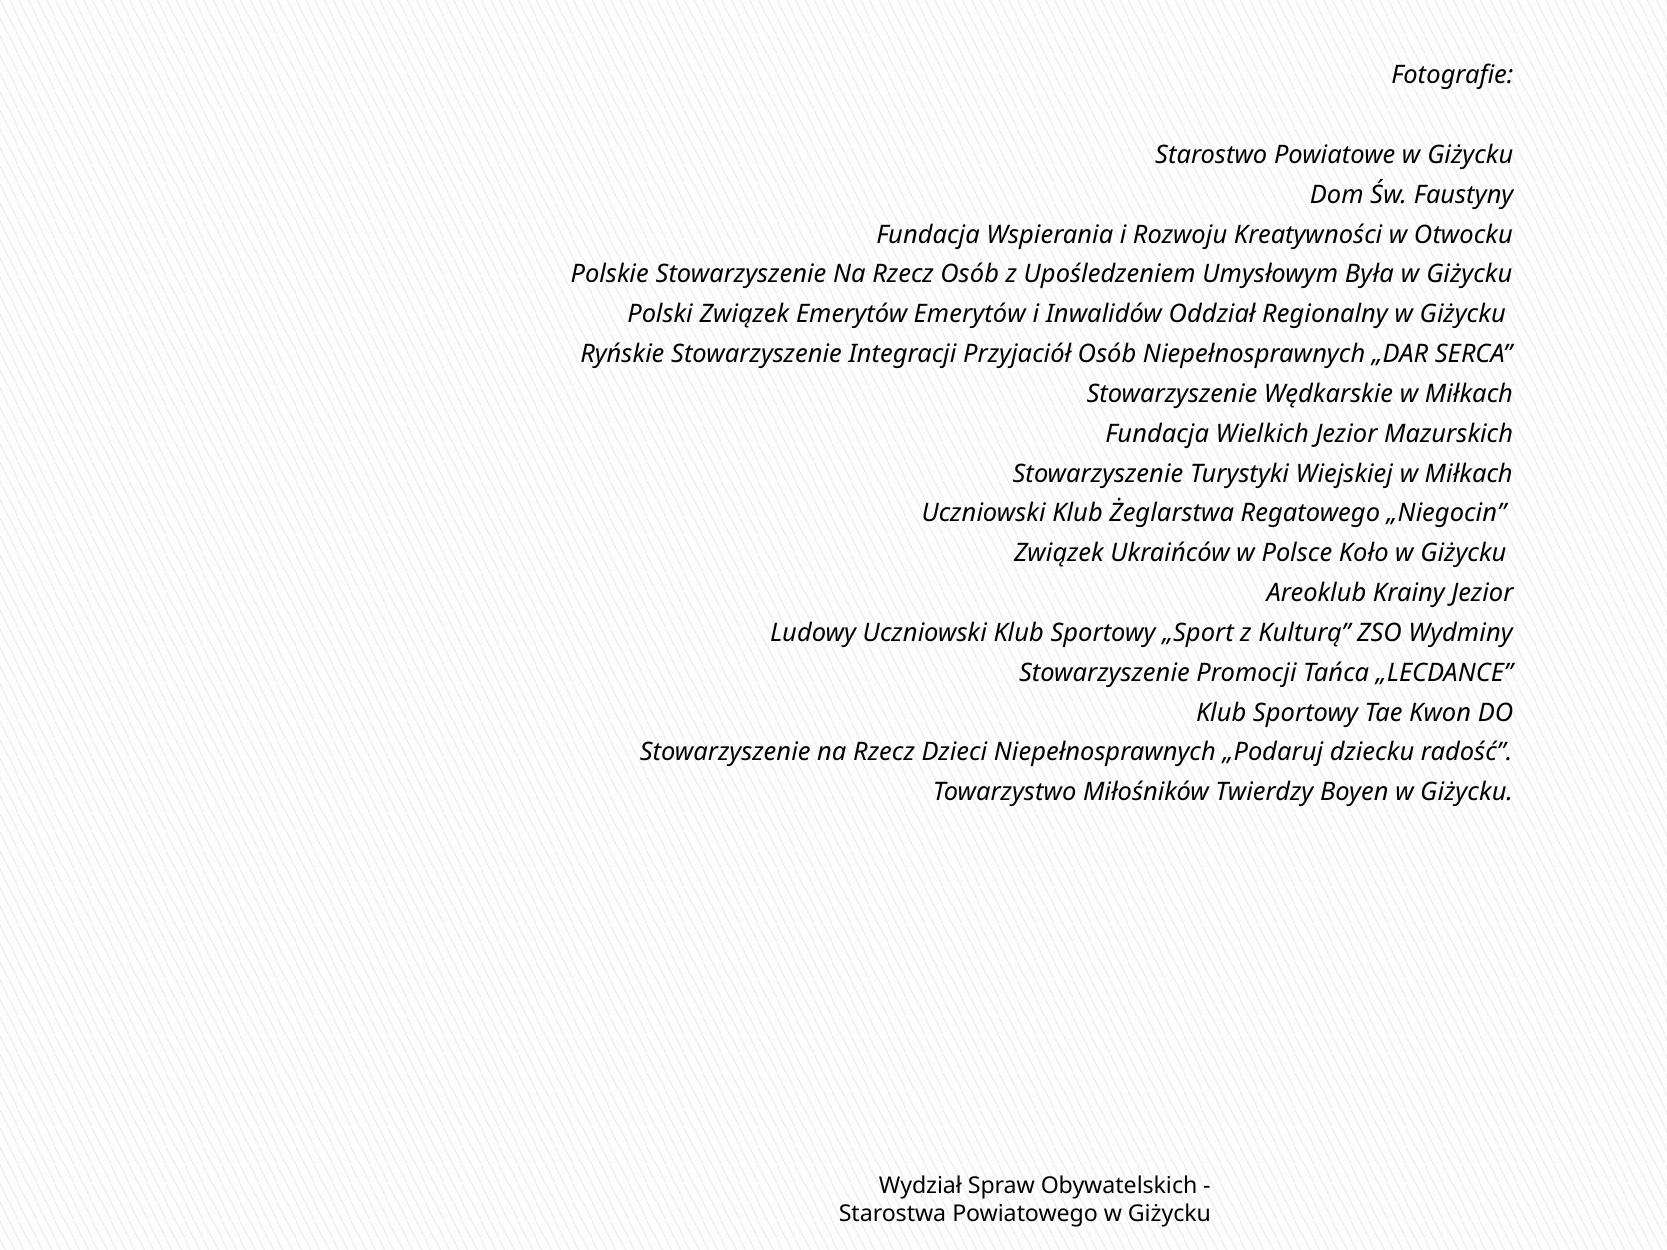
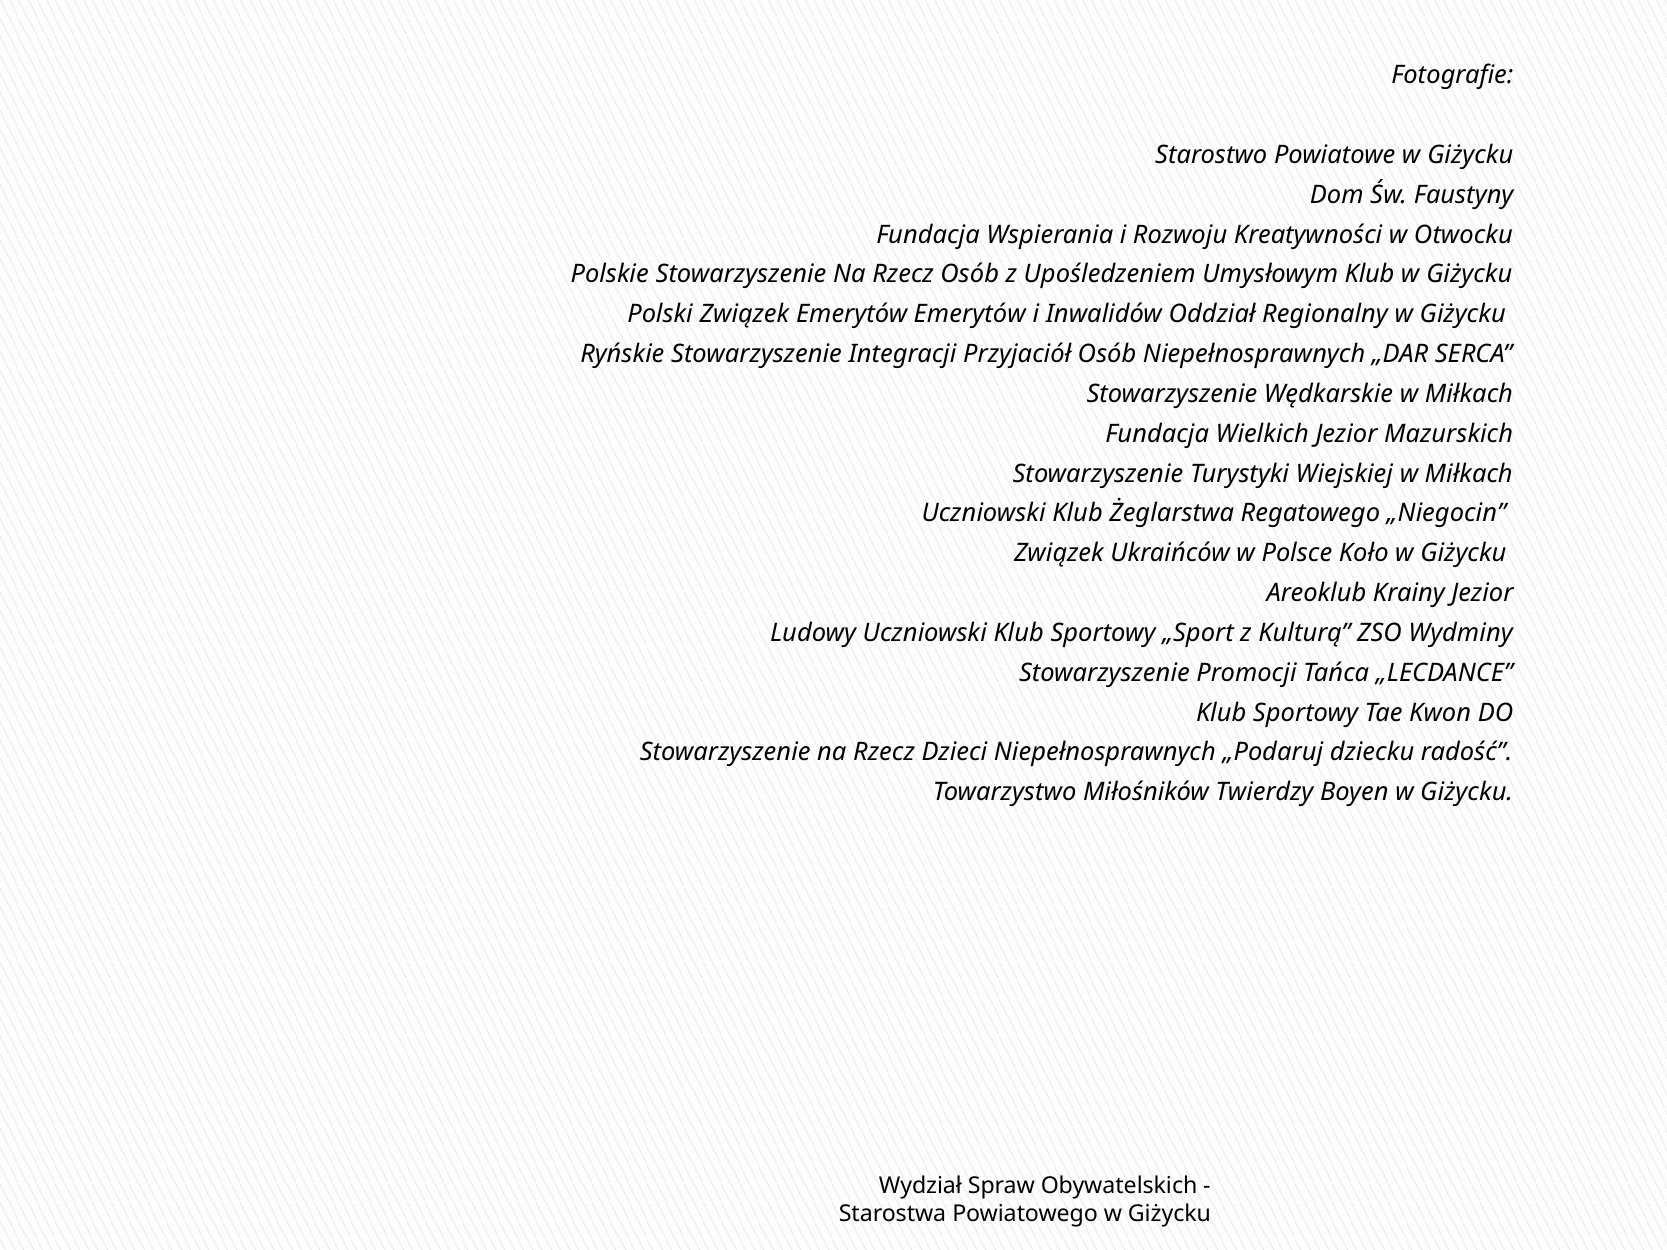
Umysłowym Była: Była -> Klub
